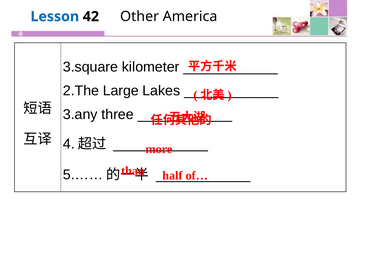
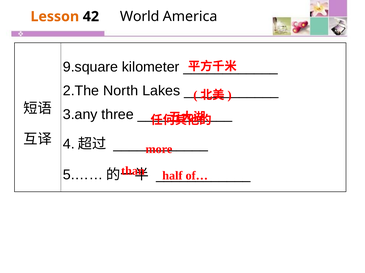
Lesson colour: blue -> orange
Other: Other -> World
3.square: 3.square -> 9.square
Large: Large -> North
